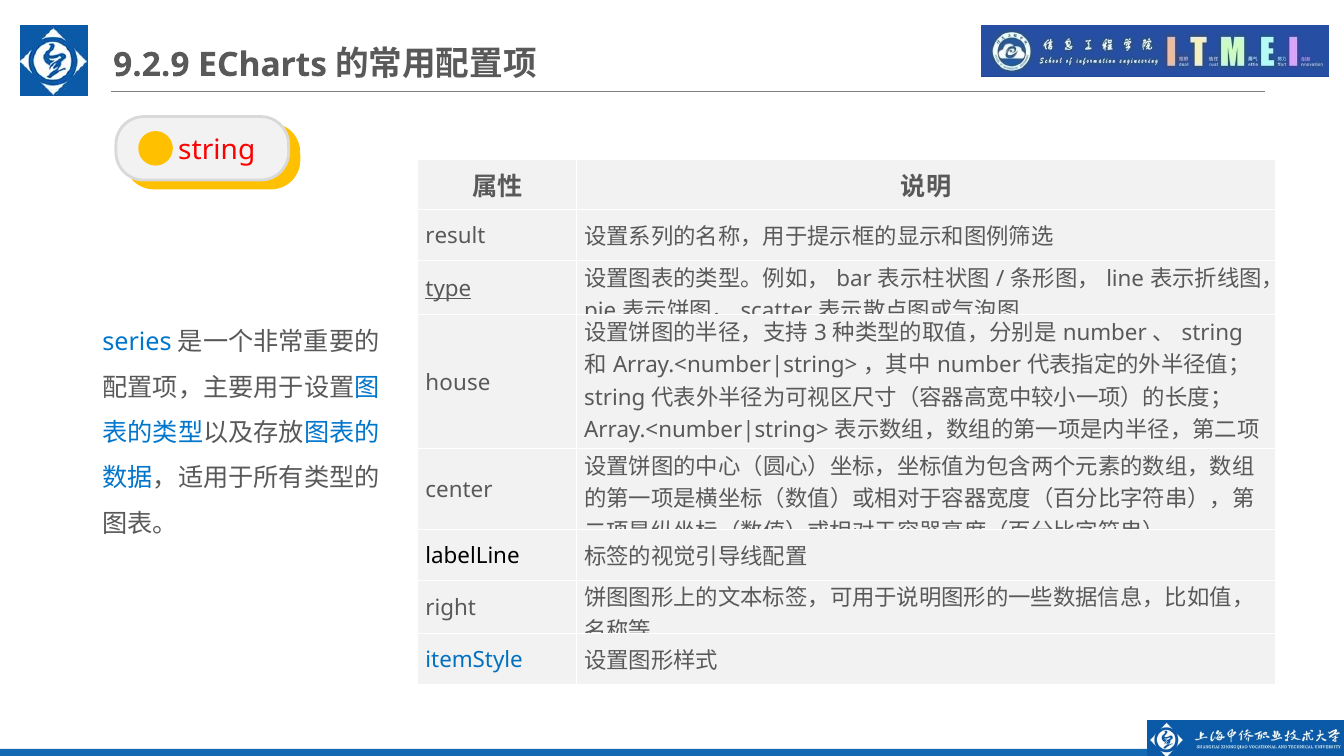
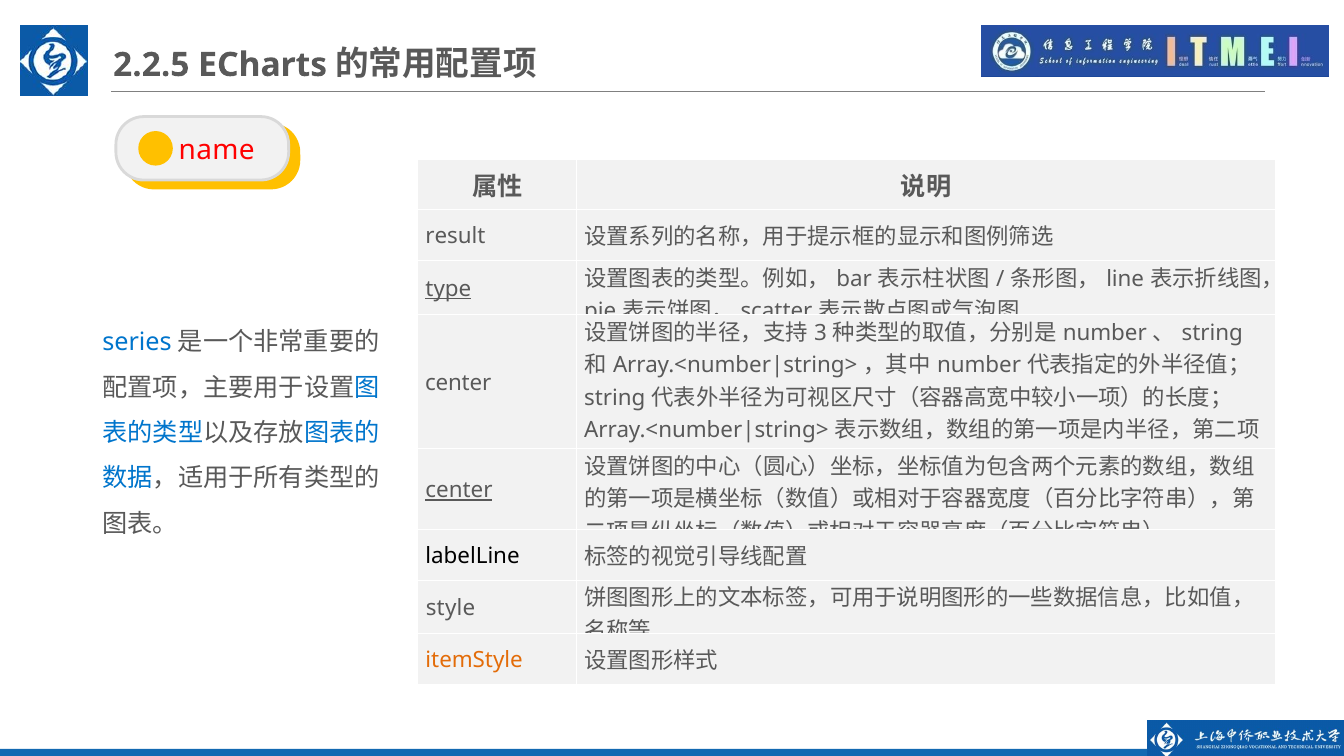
9.2.9: 9.2.9 -> 2.2.5
string at (217, 150): string -> name
house at (458, 383): house -> center
center at (459, 490) underline: none -> present
right: right -> style
itemStyle colour: blue -> orange
